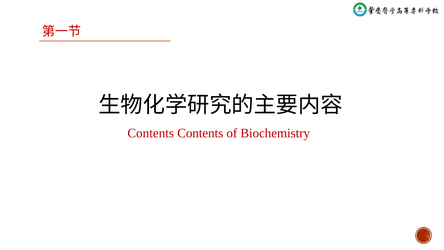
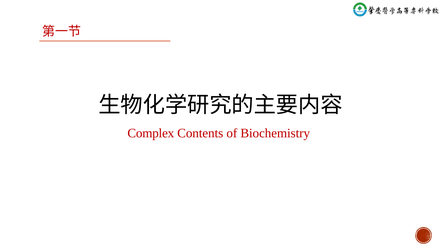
Contents at (151, 133): Contents -> Complex
